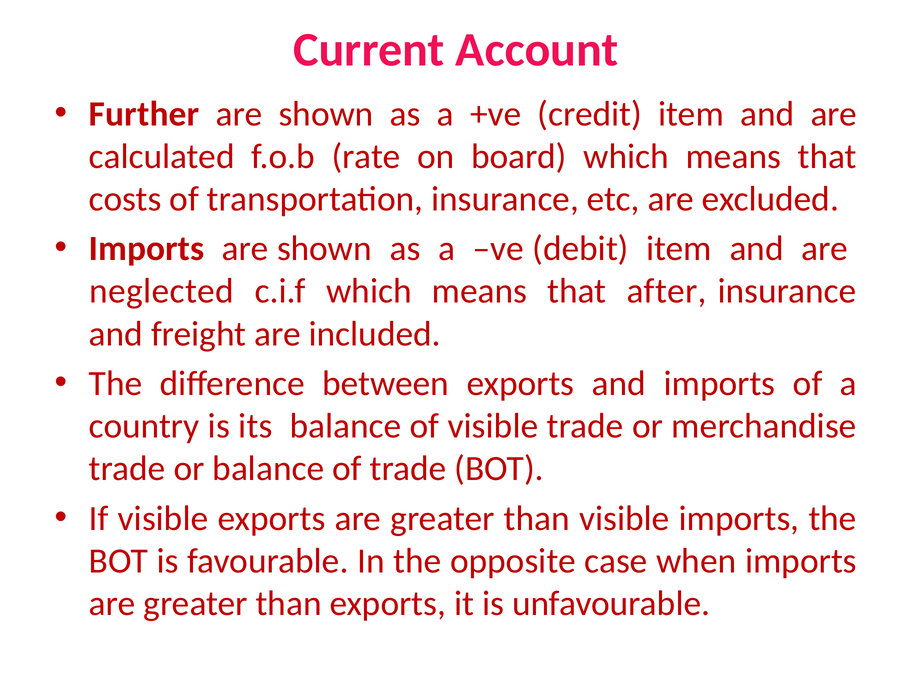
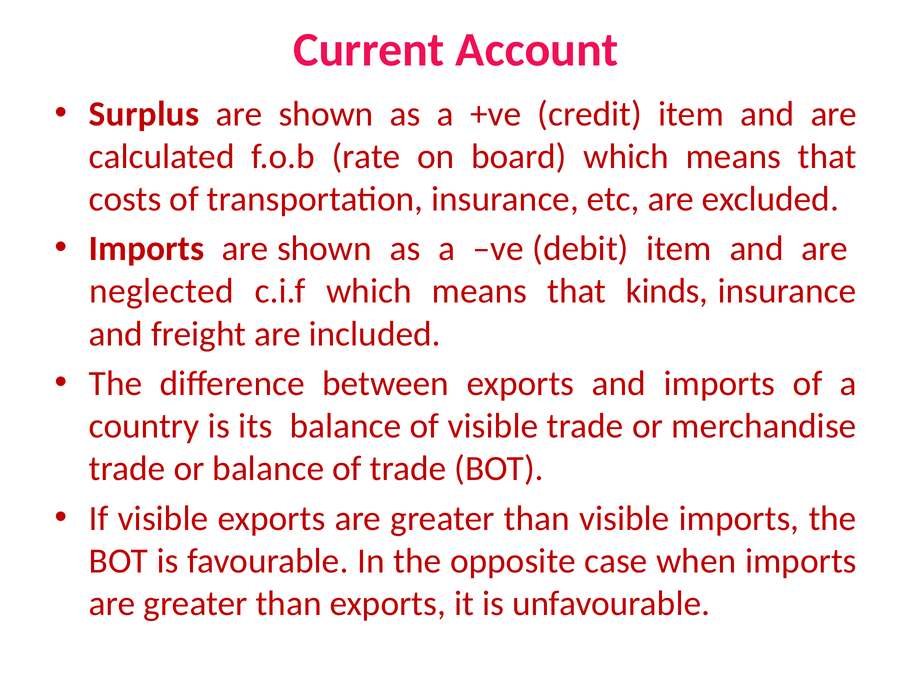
Further: Further -> Surplus
after: after -> kinds
